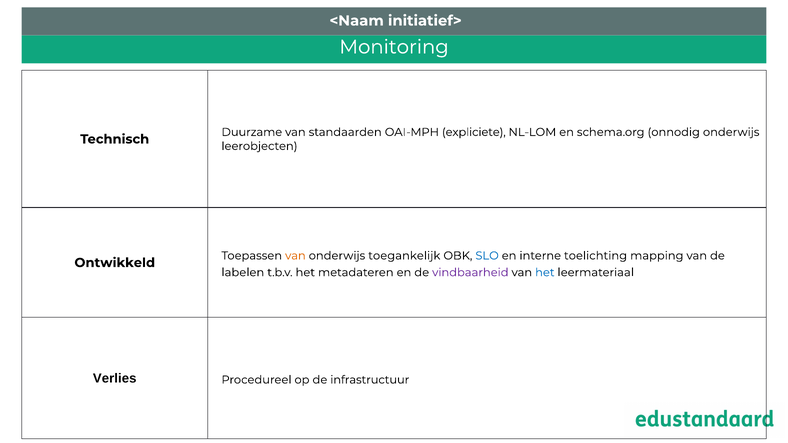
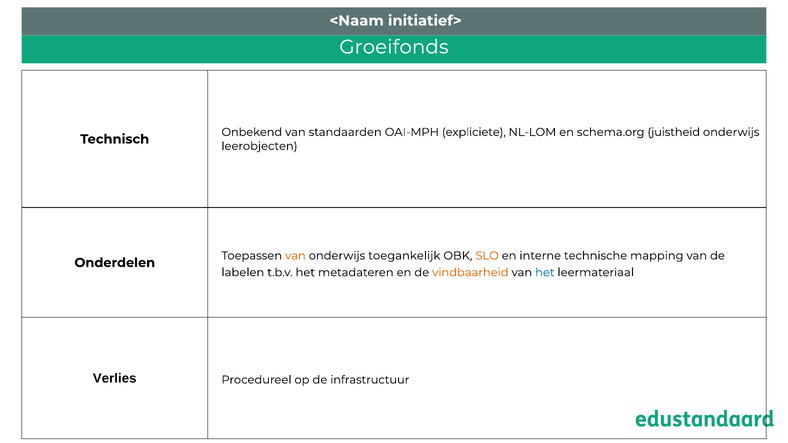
Monitoring: Monitoring -> Groeifonds
Duurzame: Duurzame -> Onbekend
onnodig: onnodig -> juistheid
SLO colour: blue -> orange
toelichting: toelichting -> technische
Ontwikkeld: Ontwikkeld -> Onderdelen
vindbaarheid colour: purple -> orange
